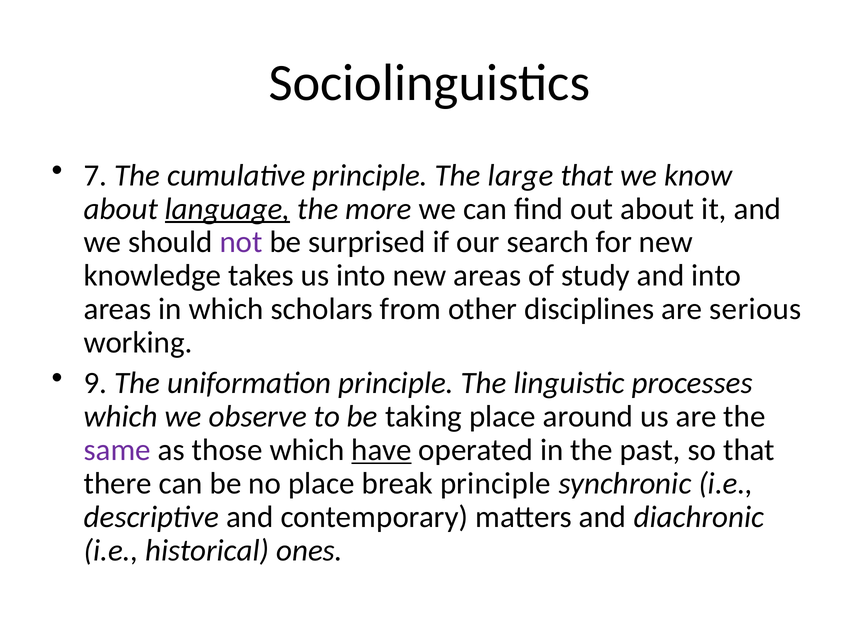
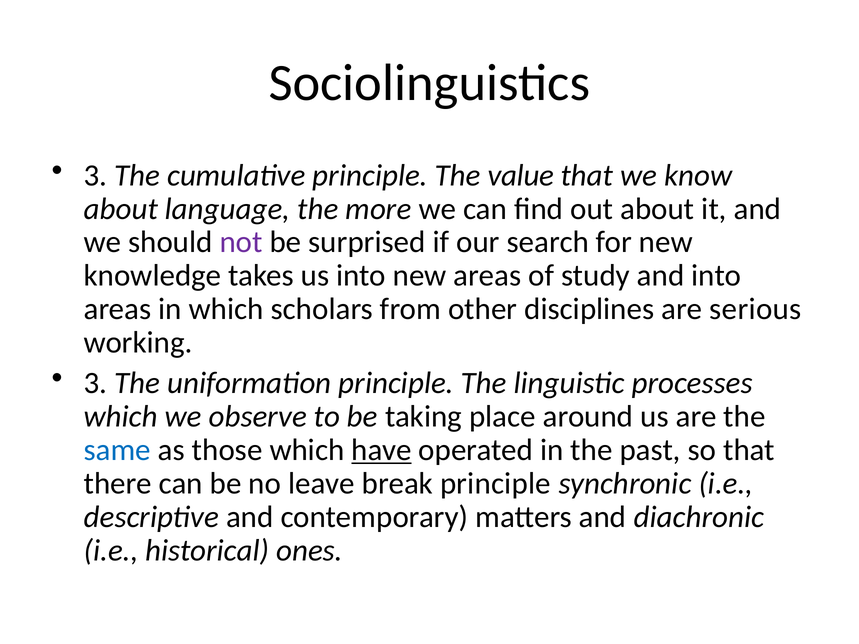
7 at (95, 175): 7 -> 3
large: large -> value
language underline: present -> none
9 at (95, 383): 9 -> 3
same colour: purple -> blue
no place: place -> leave
